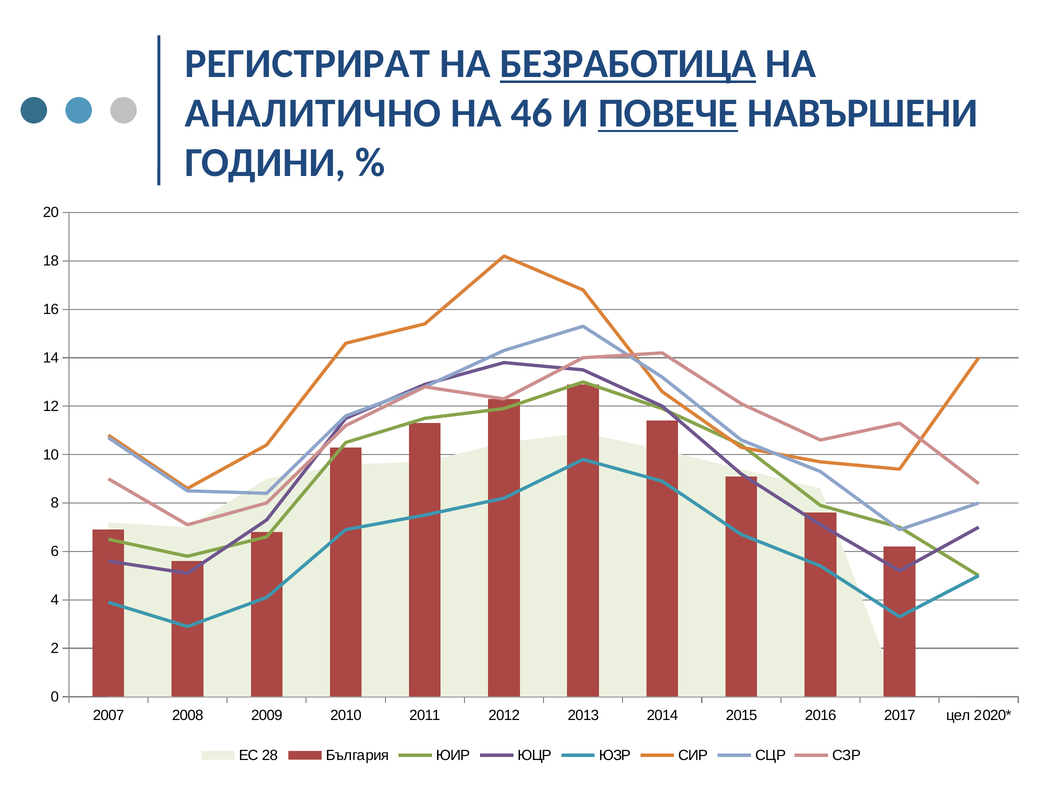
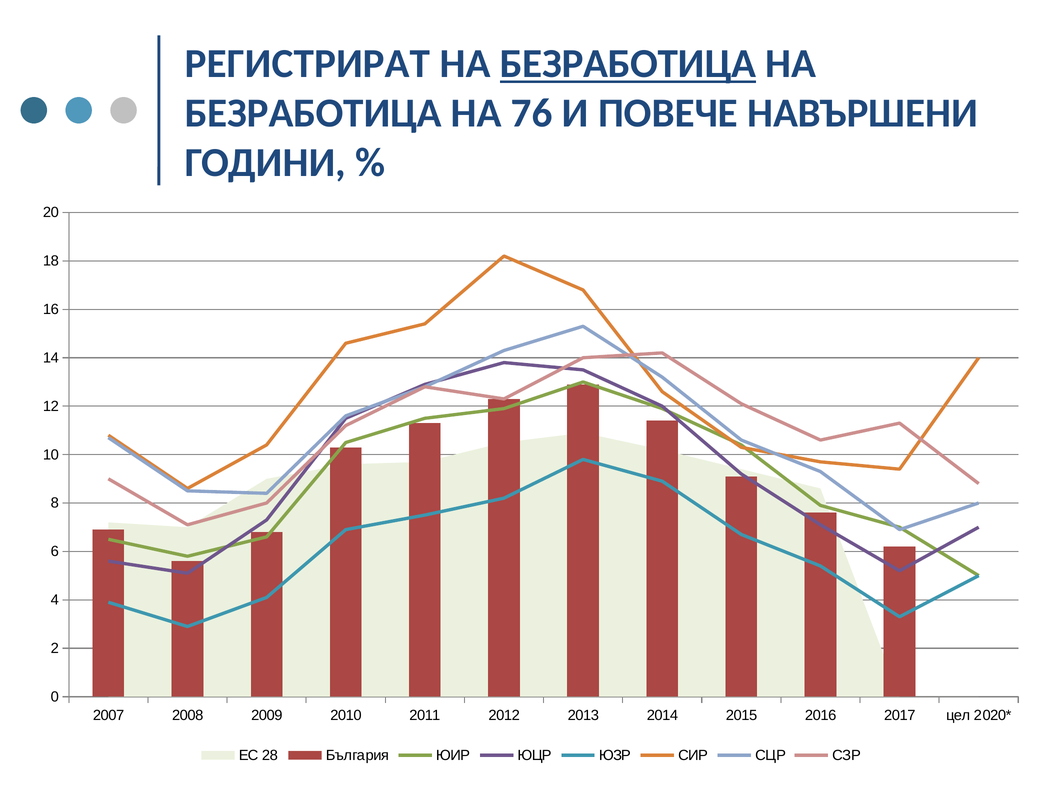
АНАЛИТИЧНО at (313, 113): АНАЛИТИЧНО -> БЕЗРАБОТИЦА
46: 46 -> 76
ПОВЕЧЕ underline: present -> none
